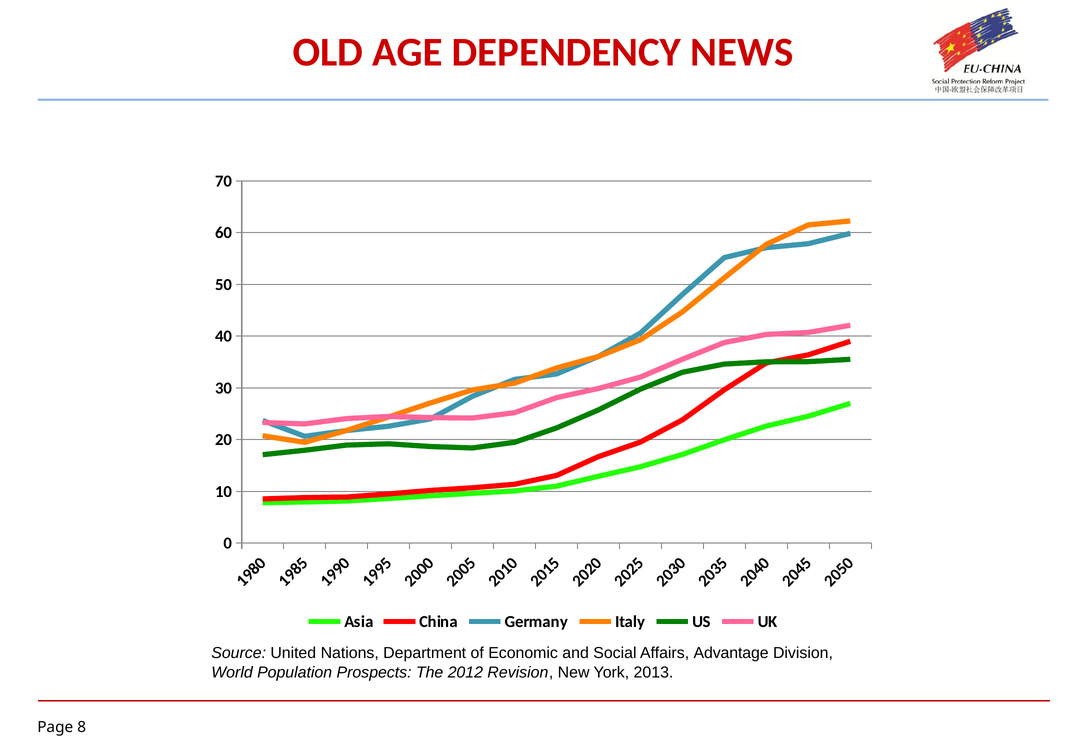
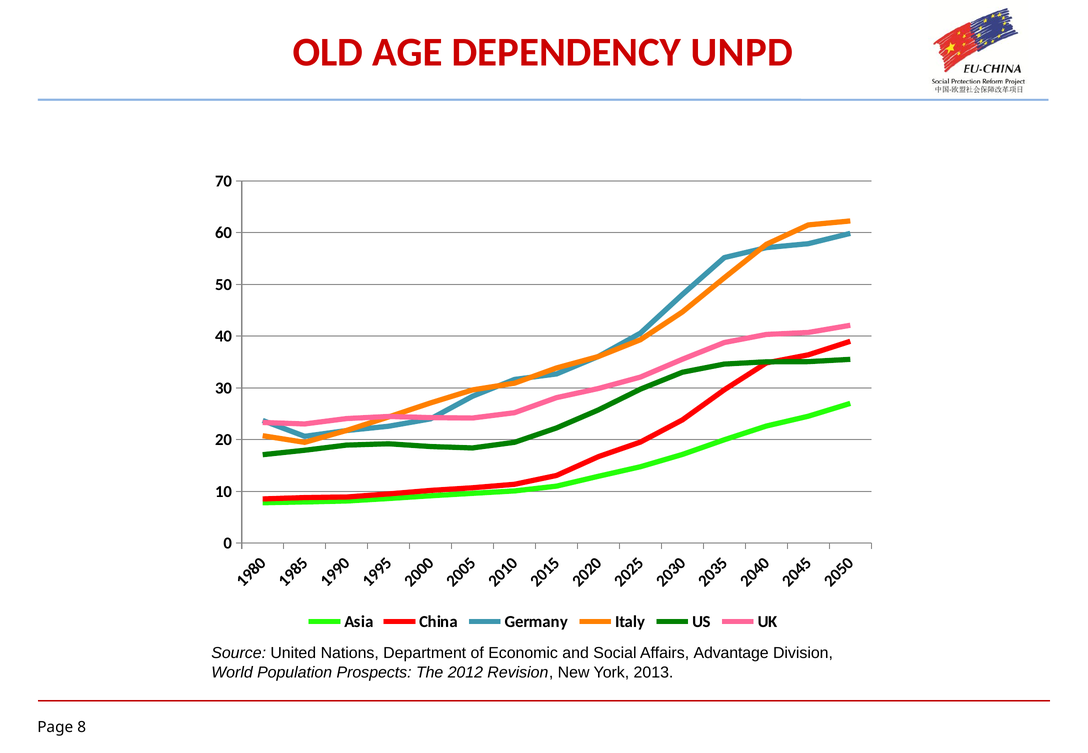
NEWS: NEWS -> UNPD
